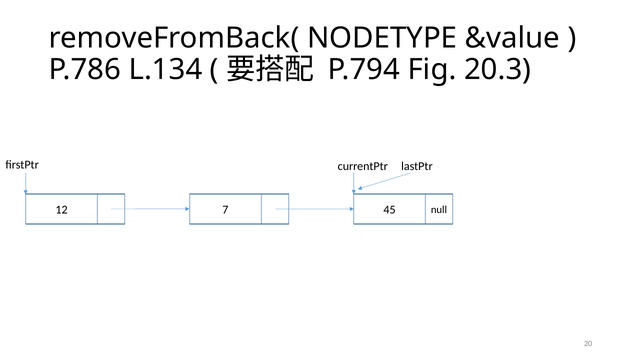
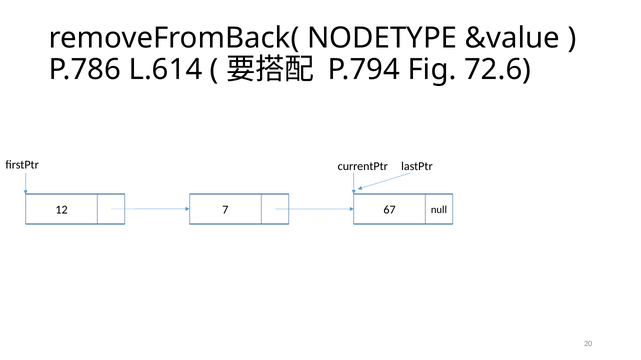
L.134: L.134 -> L.614
20.3: 20.3 -> 72.6
45: 45 -> 67
